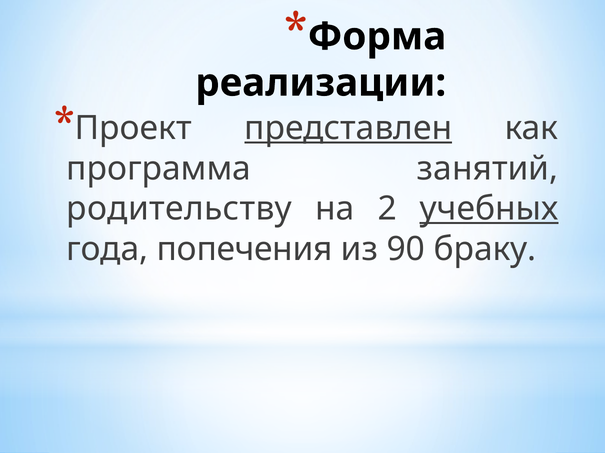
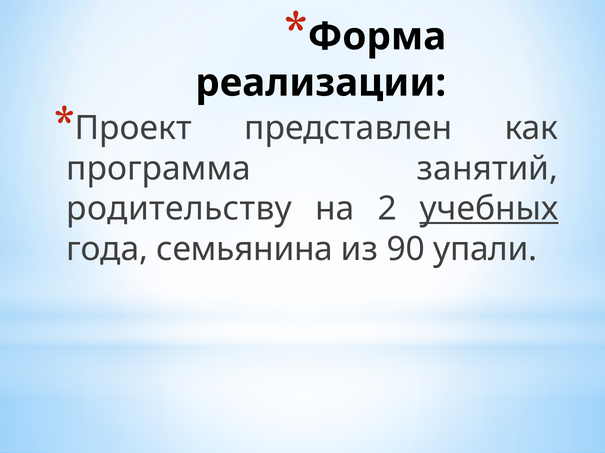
представлен underline: present -> none
попечения: попечения -> семьянина
браку: браку -> упали
